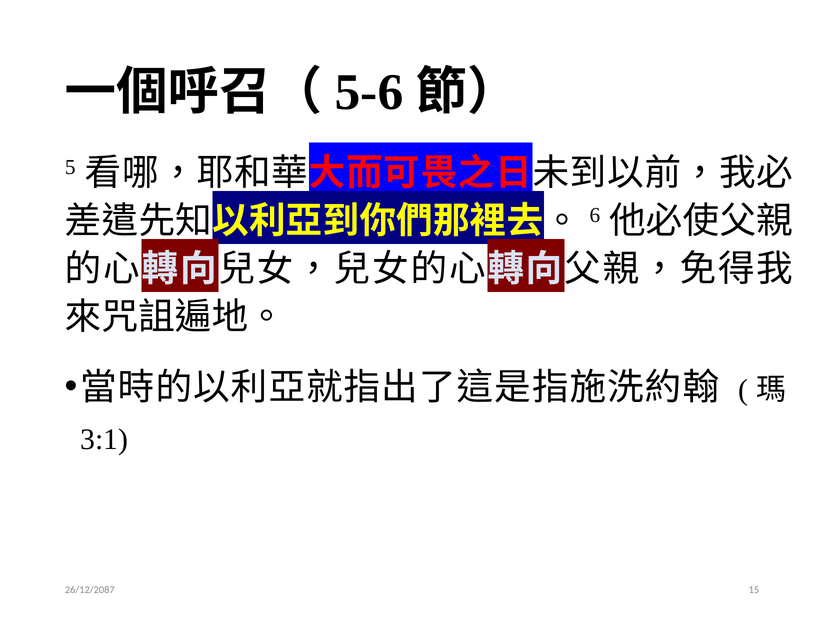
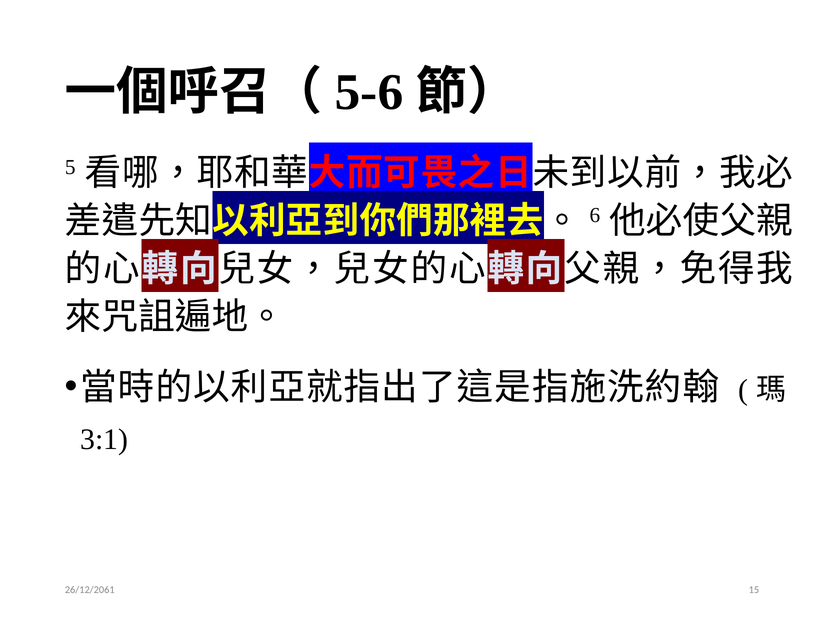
26/12/2087: 26/12/2087 -> 26/12/2061
